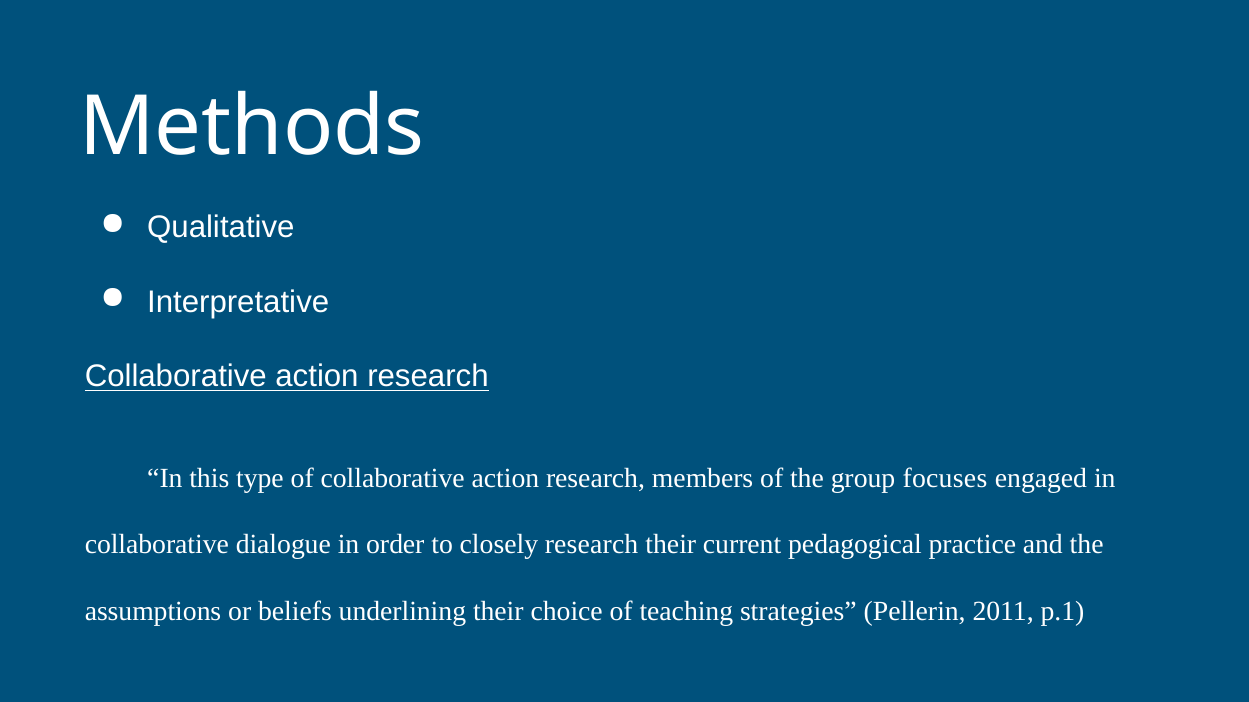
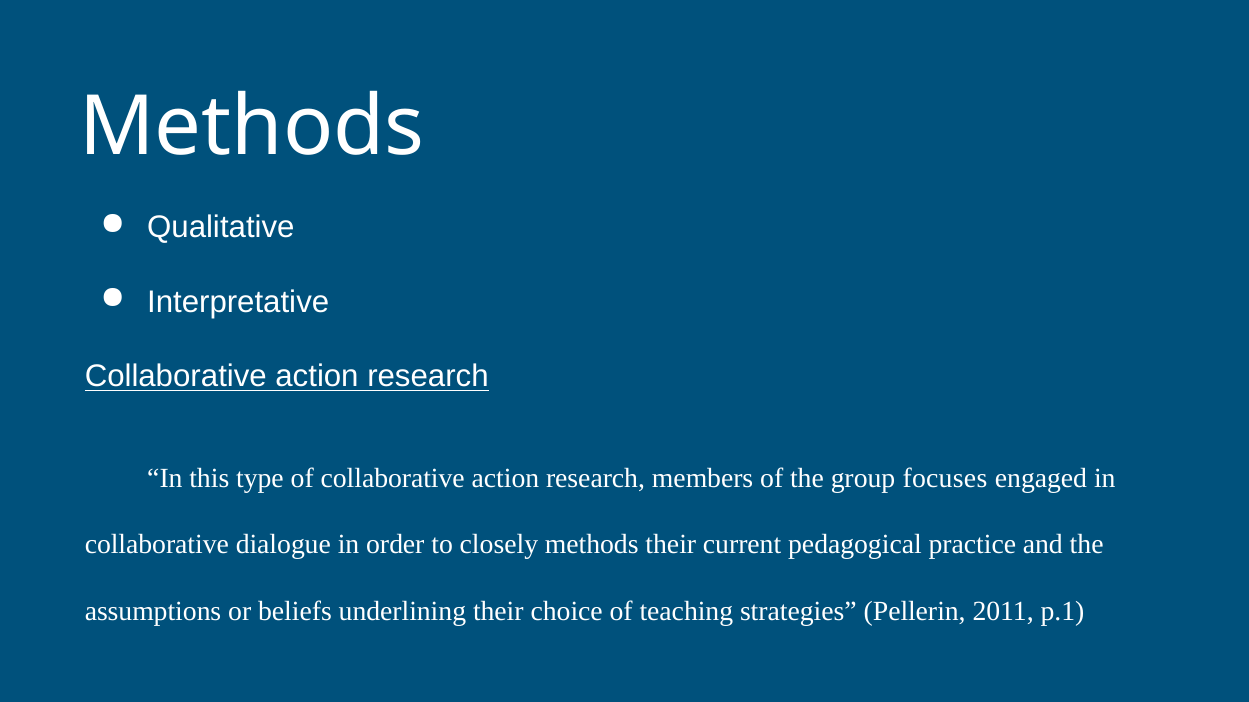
closely research: research -> methods
